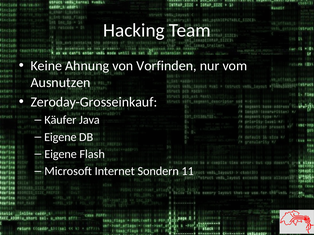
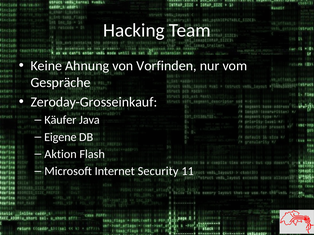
Ausnutzen: Ausnutzen -> Gespräche
Eigene at (61, 154): Eigene -> Aktion
Sondern: Sondern -> Security
